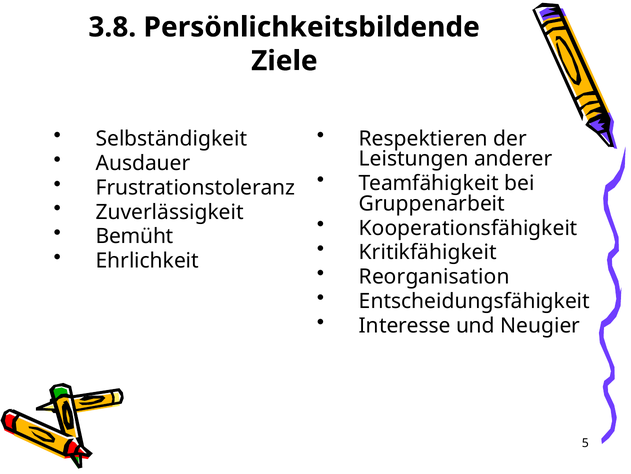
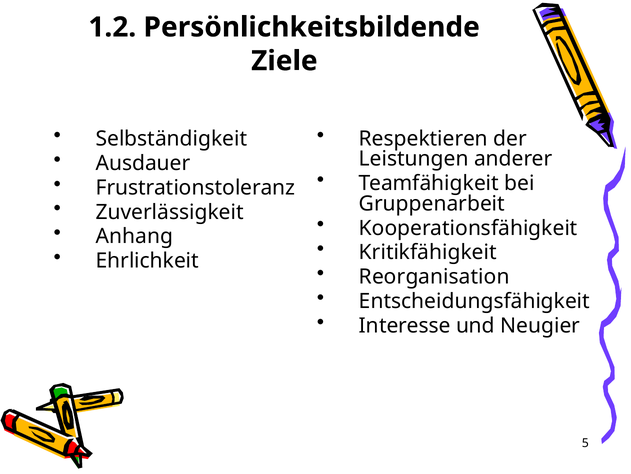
3.8: 3.8 -> 1.2
Bemüht: Bemüht -> Anhang
